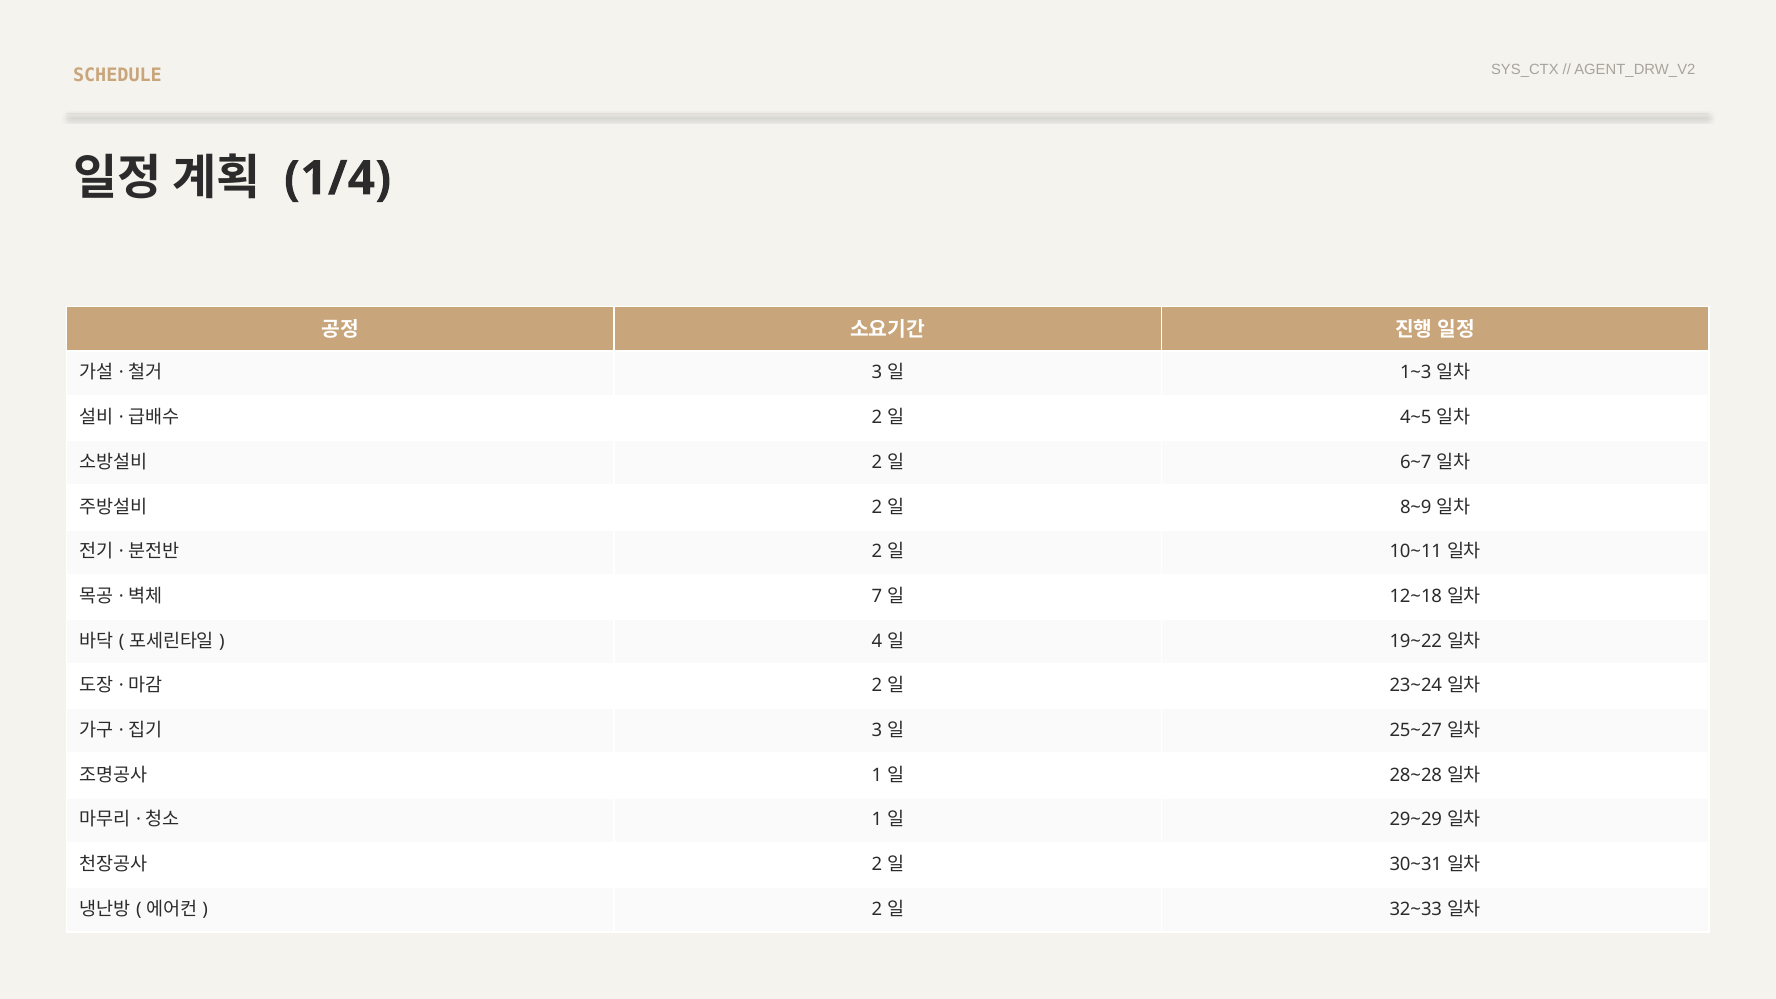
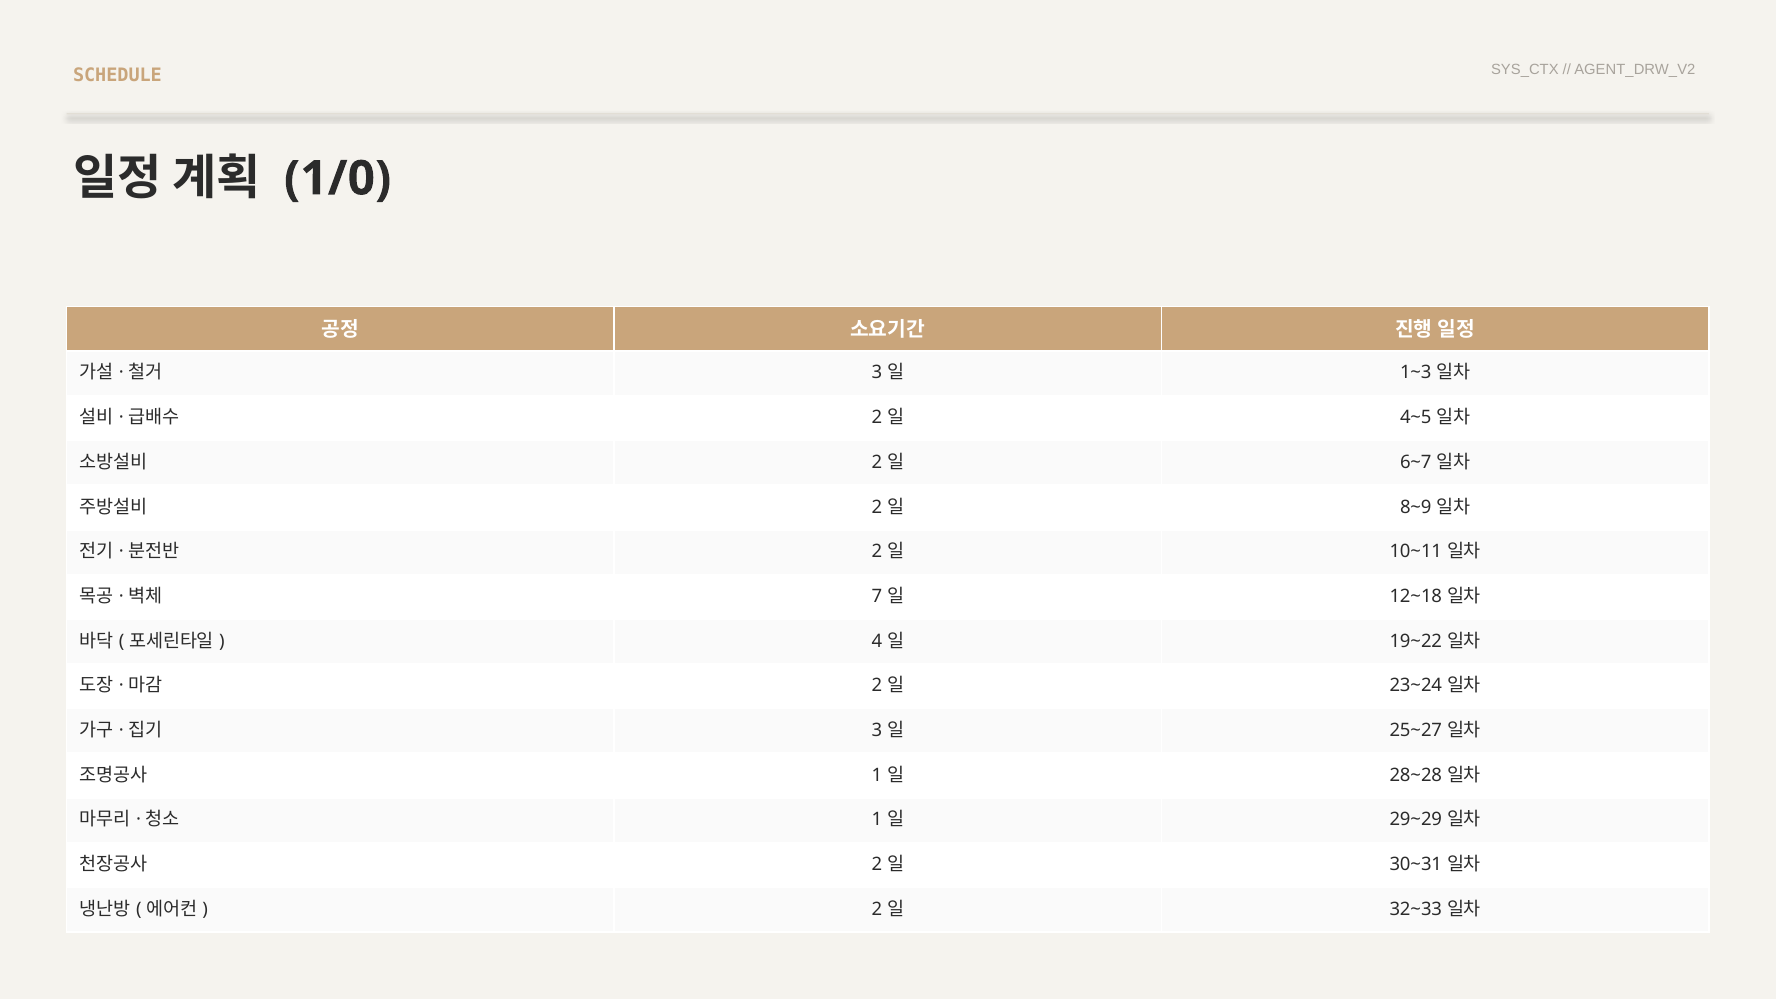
1/4: 1/4 -> 1/0
